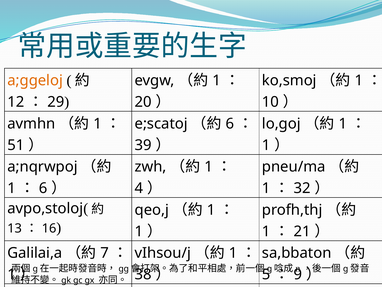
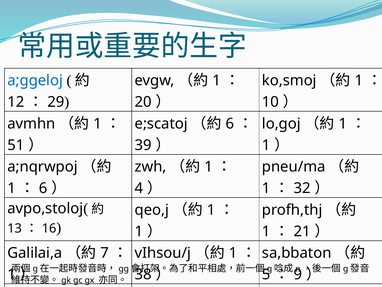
a;ggeloj colour: orange -> blue
